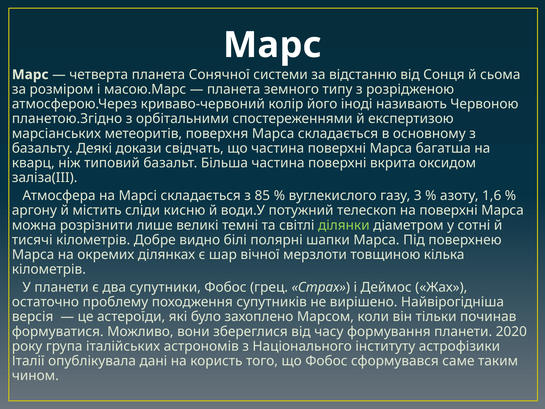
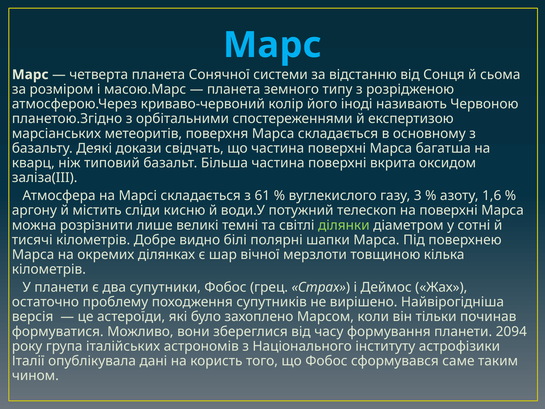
Марс at (272, 45) colour: white -> light blue
85: 85 -> 61
2020: 2020 -> 2094
